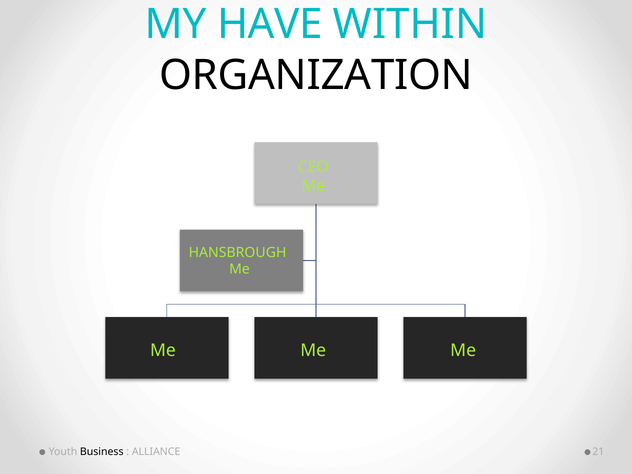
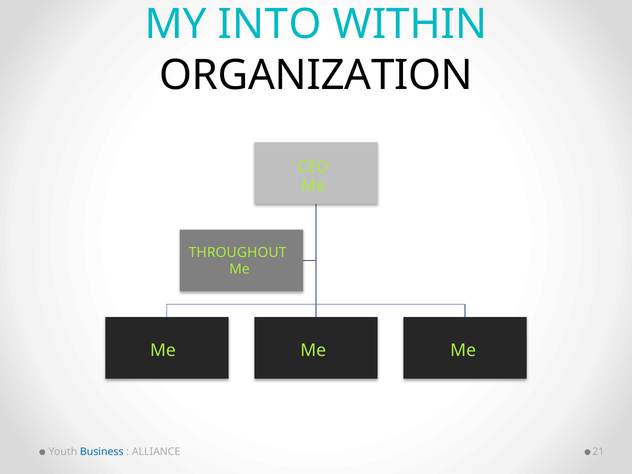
HAVE: HAVE -> INTO
HANSBROUGH: HANSBROUGH -> THROUGHOUT
Business colour: black -> blue
